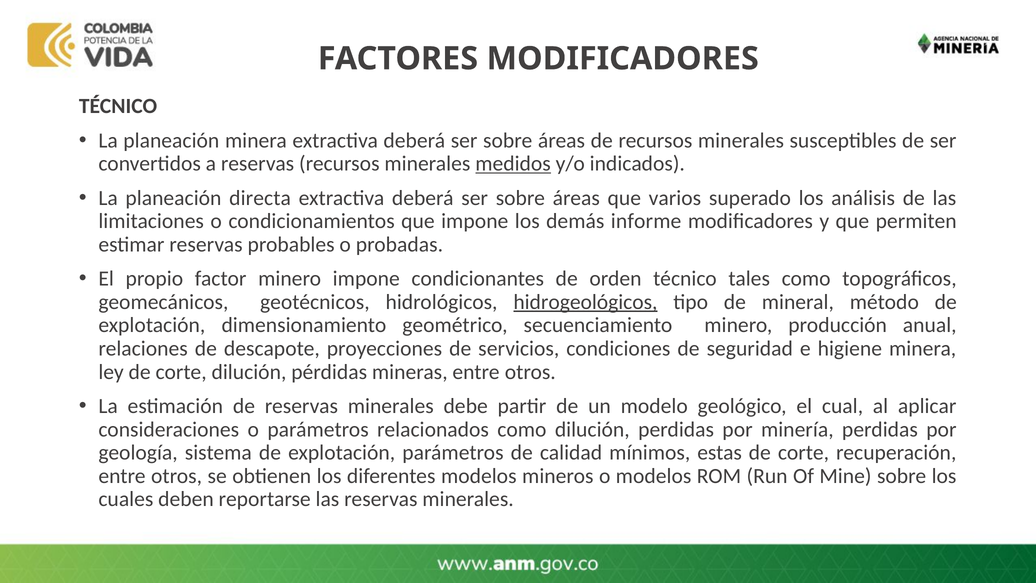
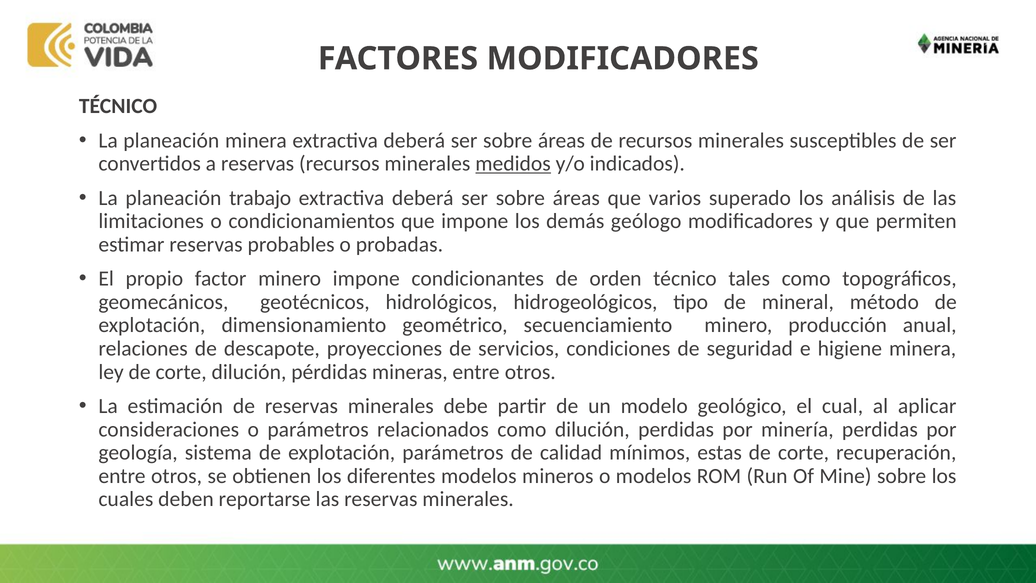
directa: directa -> trabajo
informe: informe -> geólogo
hidrogeológicos underline: present -> none
